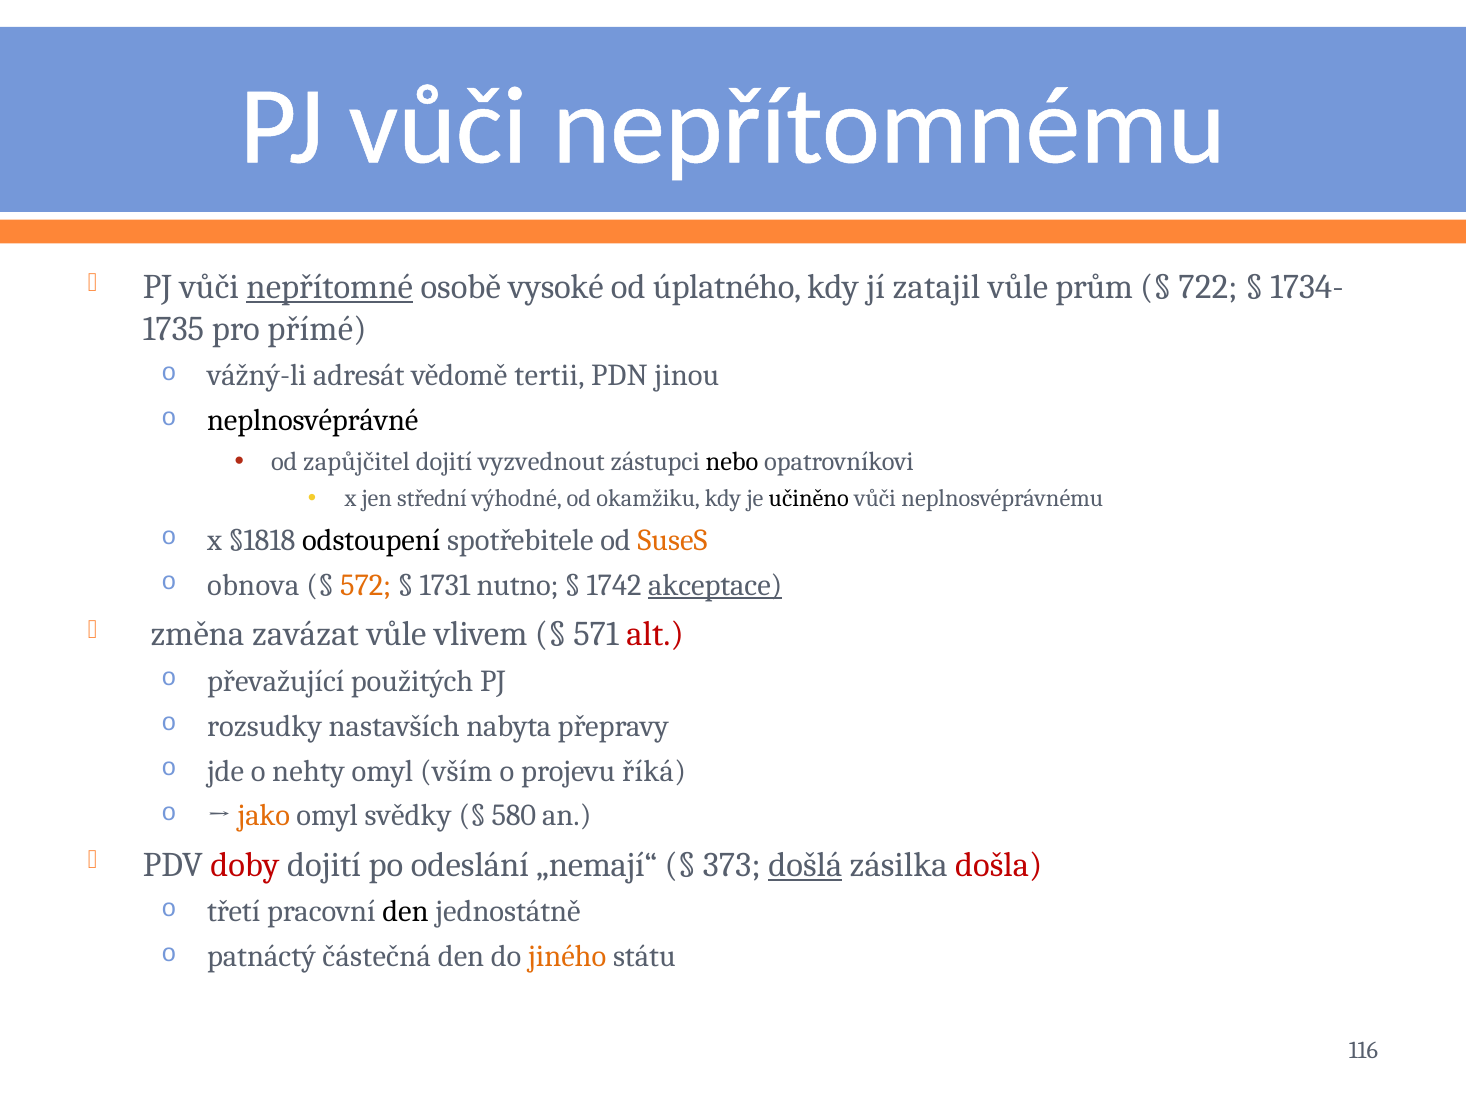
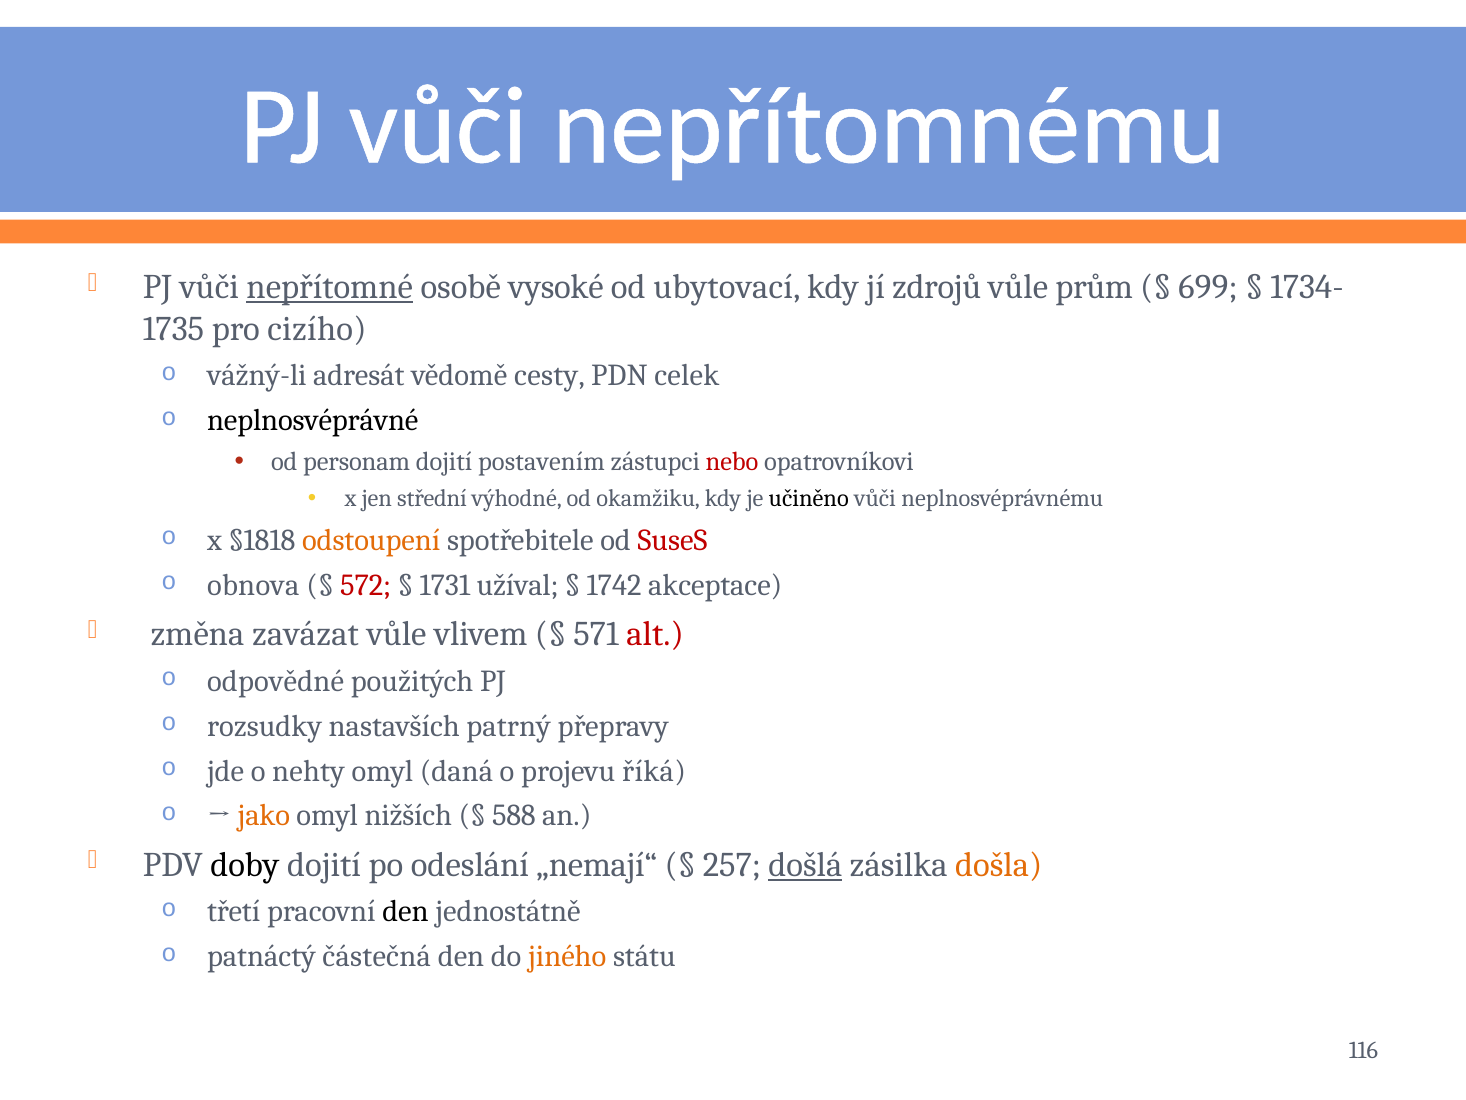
úplatného: úplatného -> ubytovací
zatajil: zatajil -> zdrojů
722: 722 -> 699
přímé: přímé -> cizího
tertii: tertii -> cesty
jinou: jinou -> celek
zapůjčitel: zapůjčitel -> personam
vyzvednout: vyzvednout -> postavením
nebo colour: black -> red
odstoupení colour: black -> orange
SuseS colour: orange -> red
572 colour: orange -> red
nutno: nutno -> užíval
akceptace underline: present -> none
převažující: převažující -> odpovědné
nabyta: nabyta -> patrný
vším: vším -> daná
svědky: svědky -> nižších
580: 580 -> 588
doby colour: red -> black
373: 373 -> 257
došla colour: red -> orange
